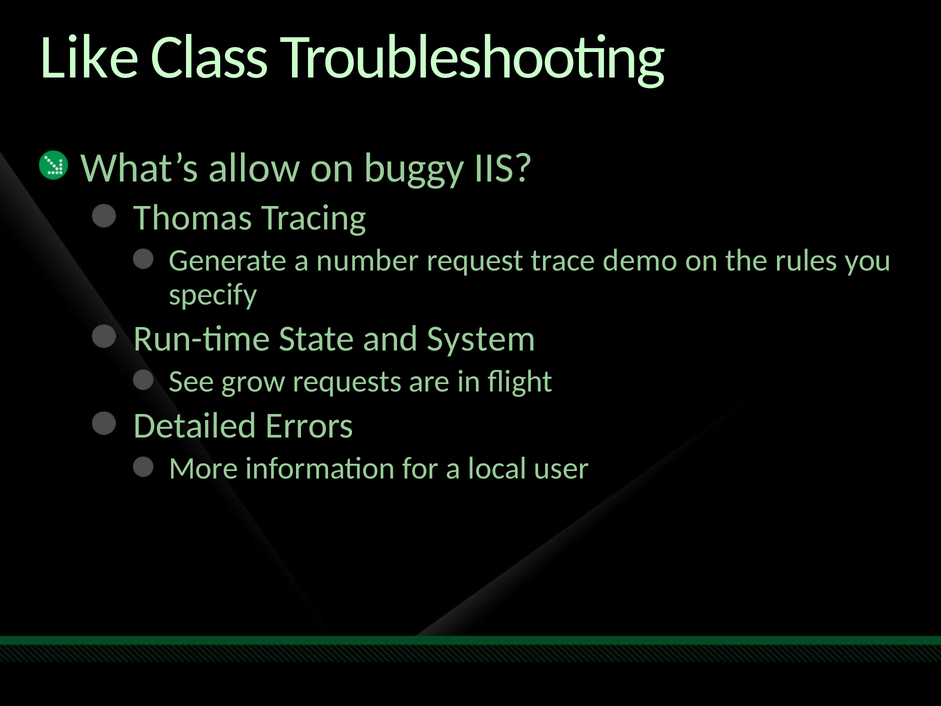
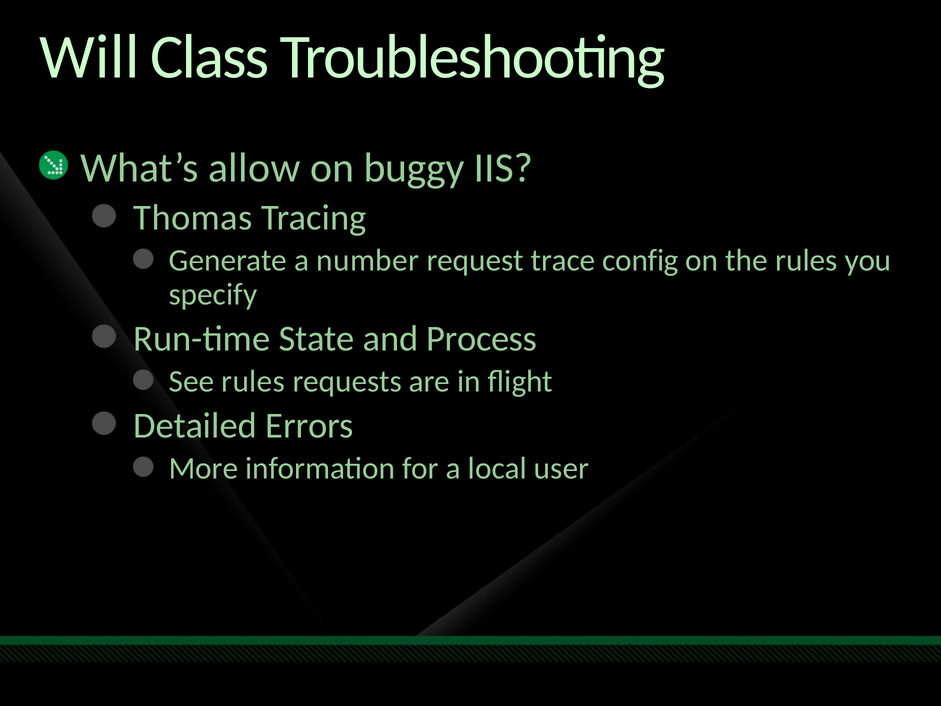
Like: Like -> Will
demo: demo -> config
System: System -> Process
See grow: grow -> rules
